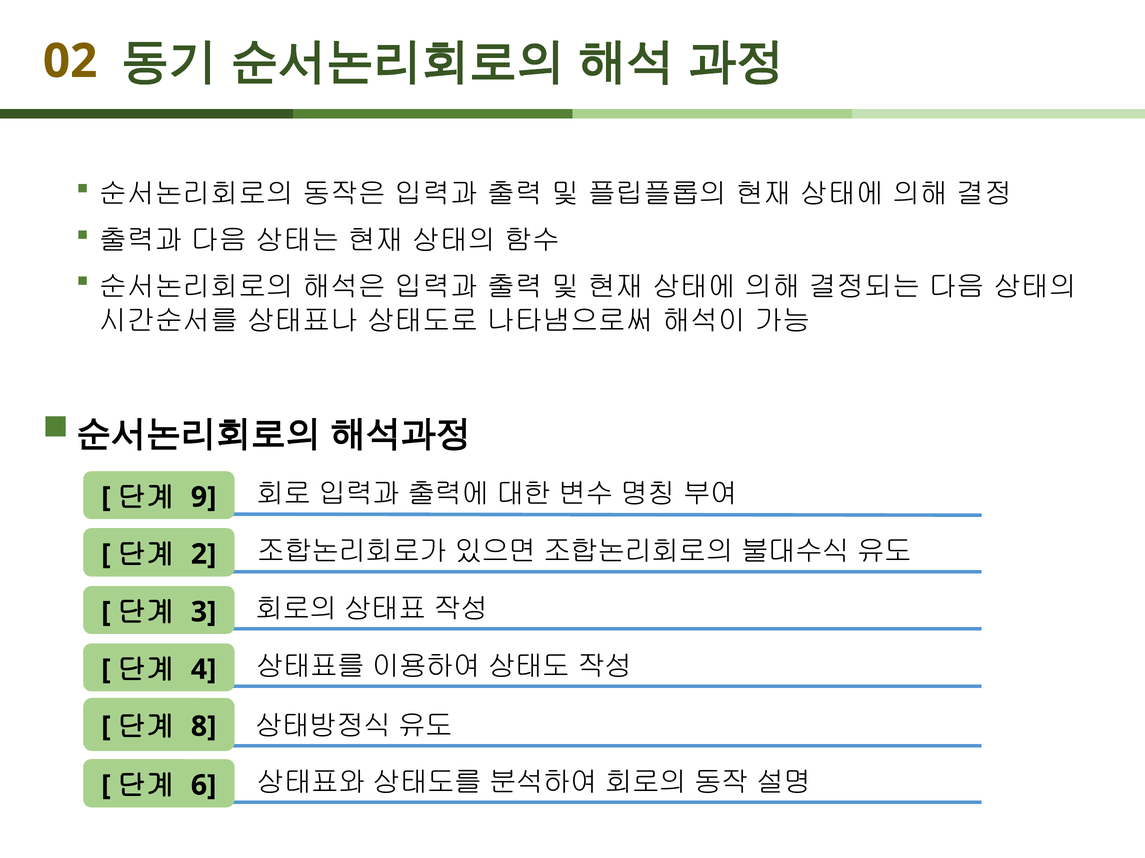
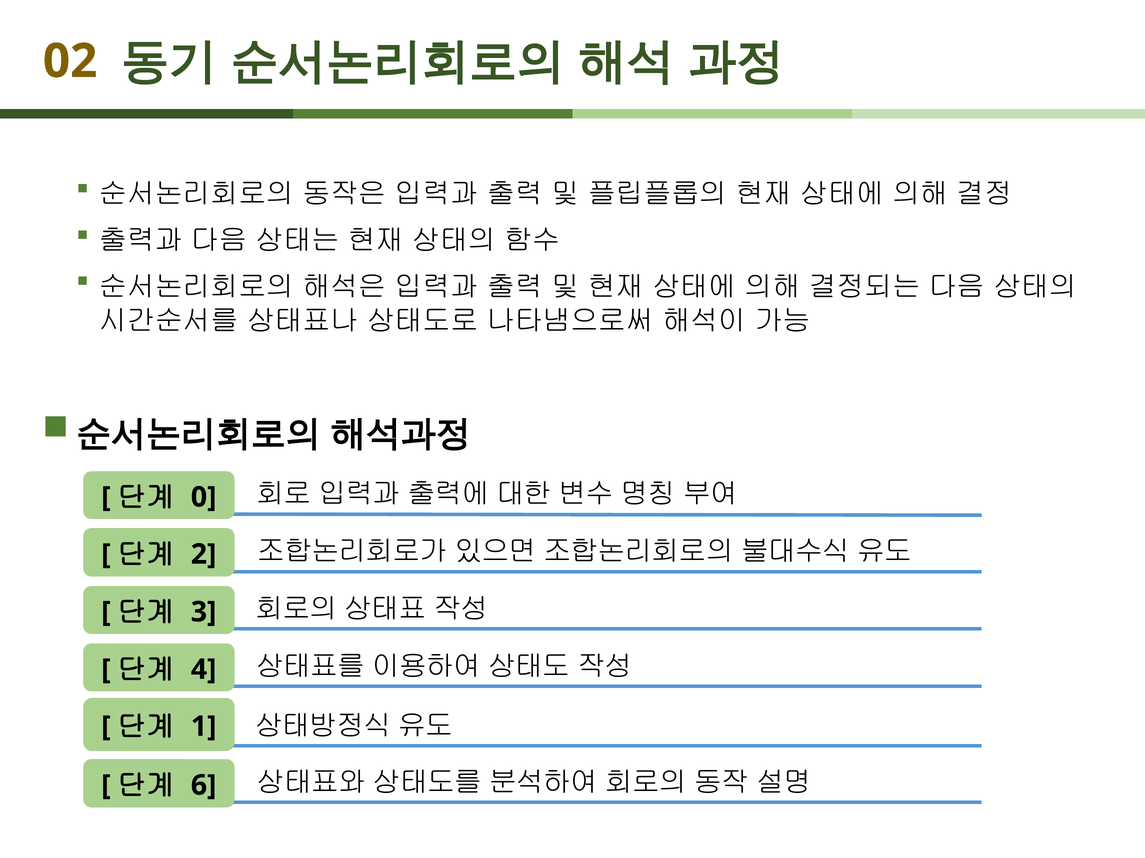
9: 9 -> 0
8: 8 -> 1
